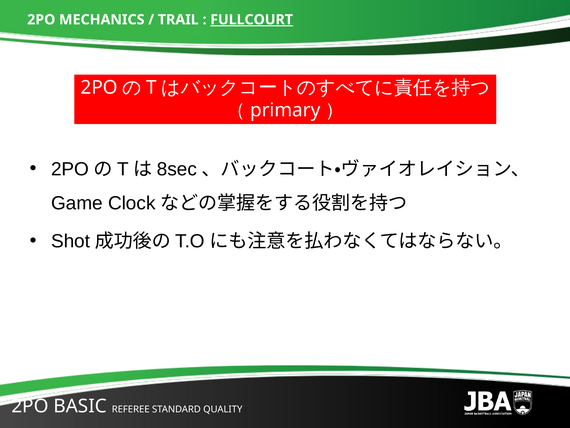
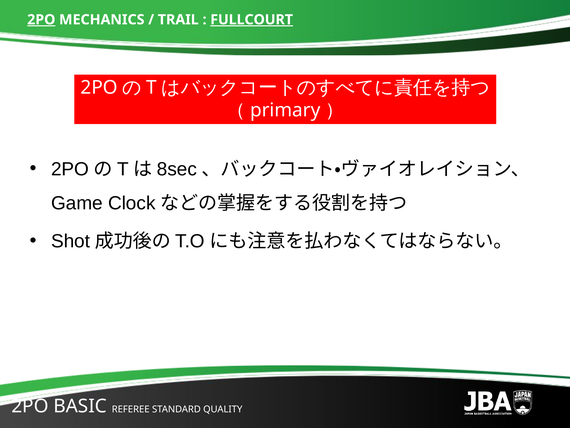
2PO at (41, 20) underline: none -> present
